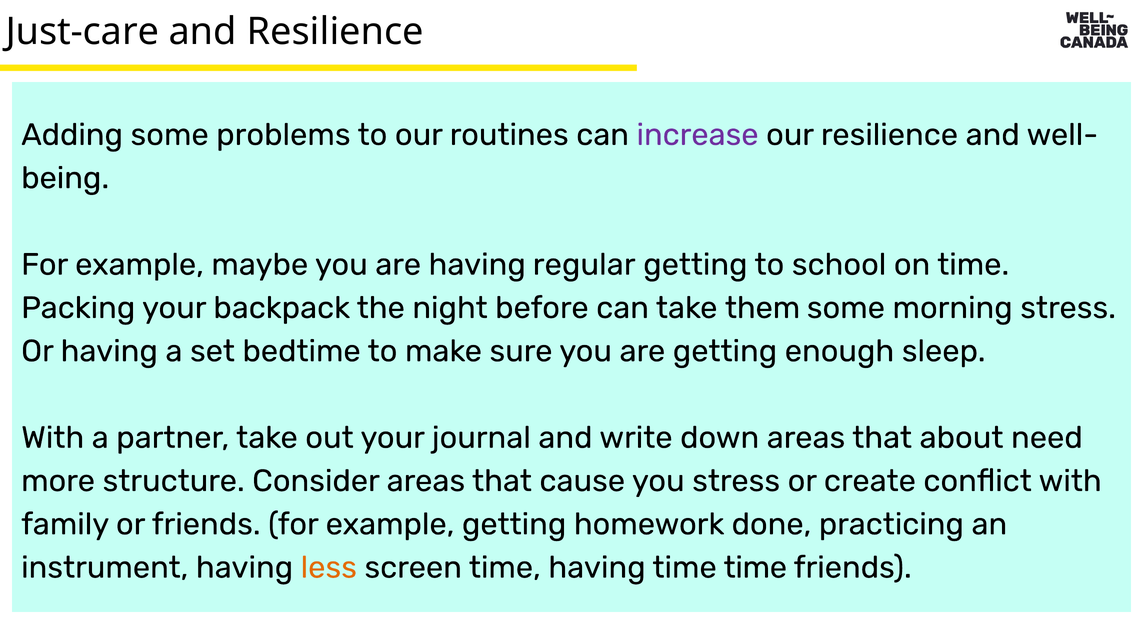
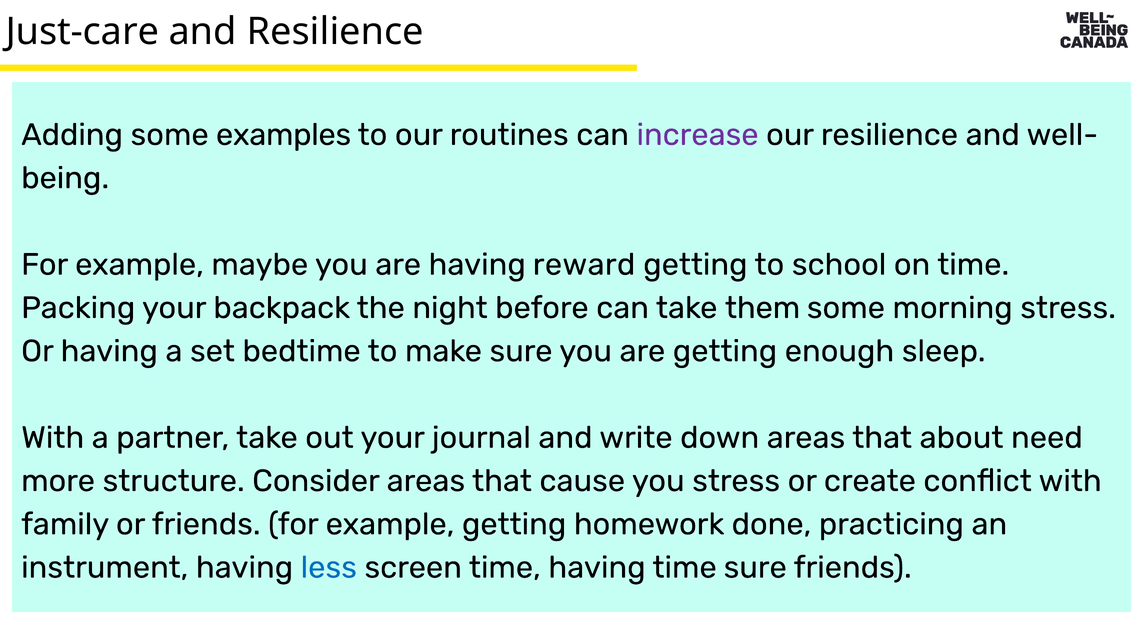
problems: problems -> examples
regular: regular -> reward
less colour: orange -> blue
time time: time -> sure
